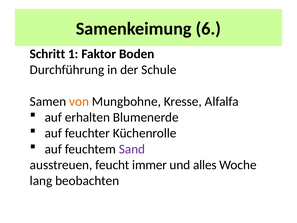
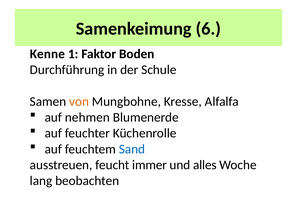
Schritt: Schritt -> Kenne
erhalten: erhalten -> nehmen
Sand colour: purple -> blue
